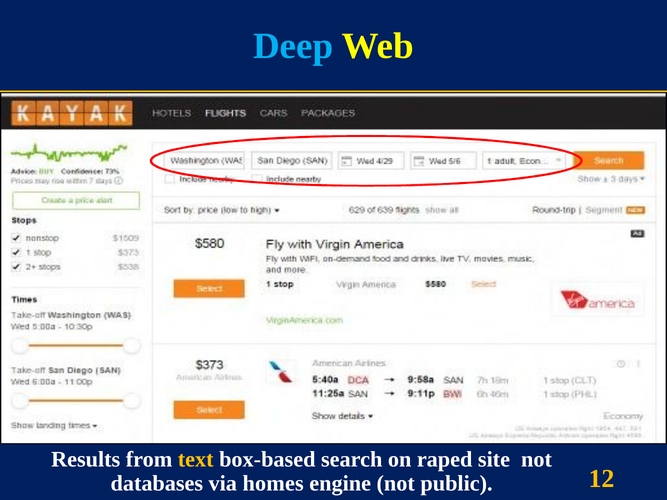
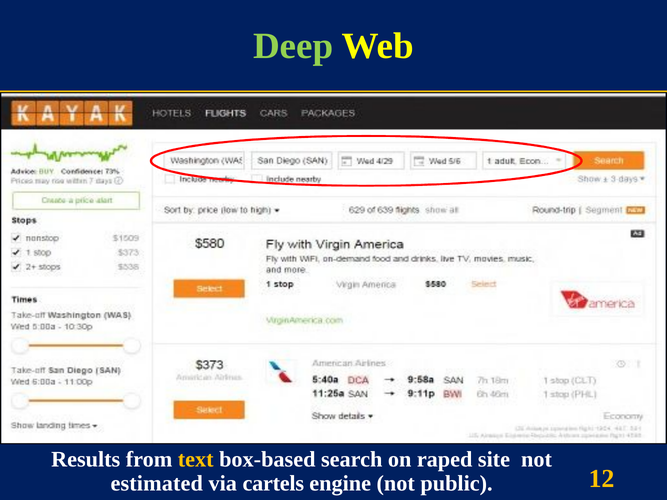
Deep colour: light blue -> light green
databases: databases -> estimated
homes: homes -> cartels
